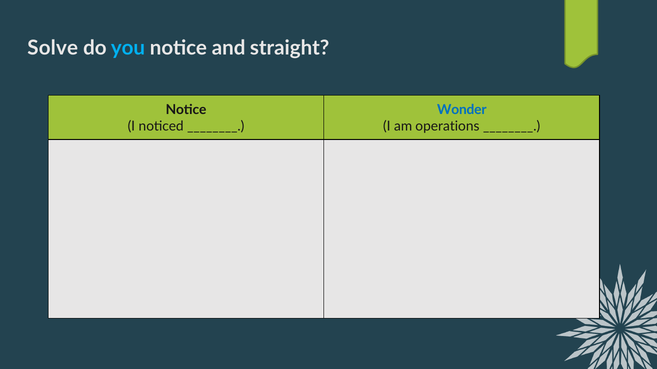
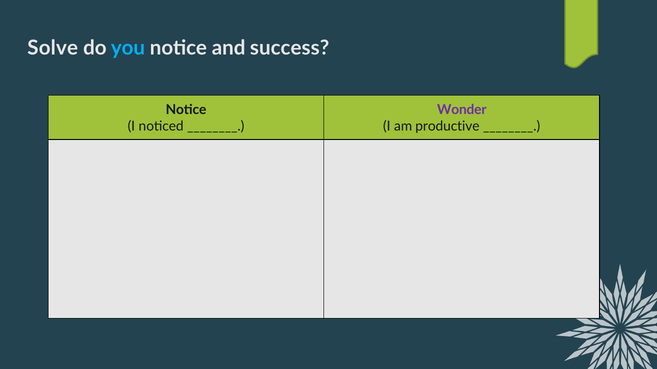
straight: straight -> success
Wonder colour: blue -> purple
operations: operations -> productive
